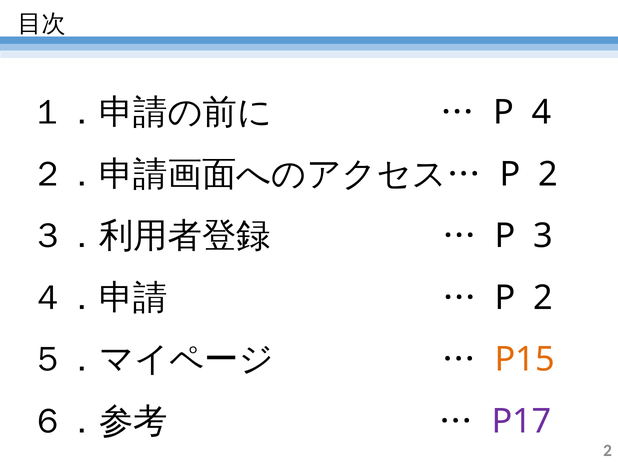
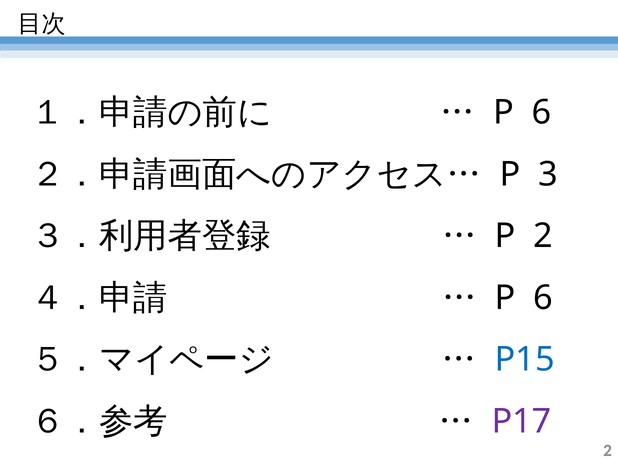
4 at (541, 113): 4 -> 6
2 at (548, 175): 2 -> 3
P 3: 3 -> 2
2 at (543, 298): 2 -> 6
P15 colour: orange -> blue
